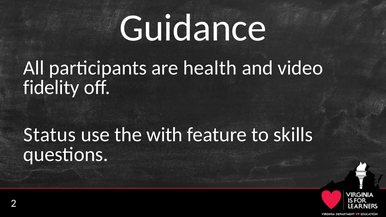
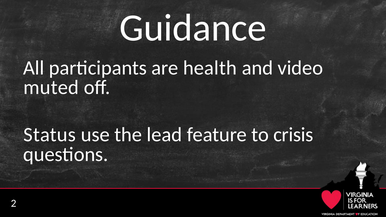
fidelity: fidelity -> muted
with: with -> lead
skills: skills -> crisis
